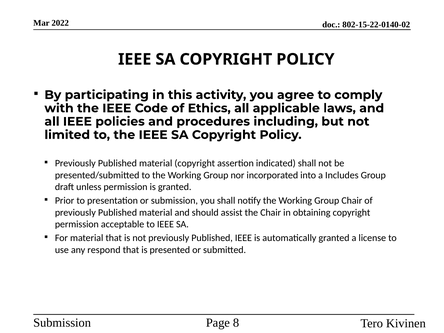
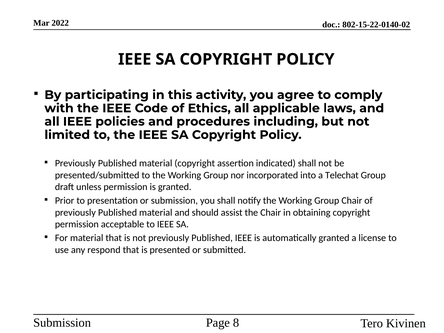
Includes: Includes -> Telechat
